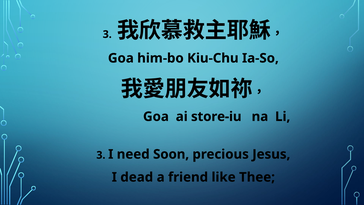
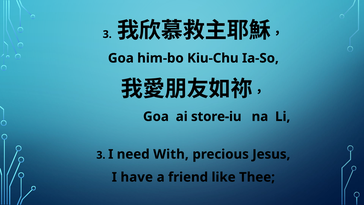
Soon: Soon -> With
dead: dead -> have
